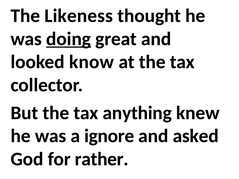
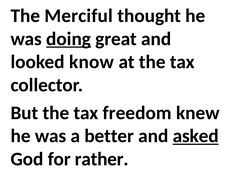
Likeness: Likeness -> Merciful
anything: anything -> freedom
ignore: ignore -> better
asked underline: none -> present
